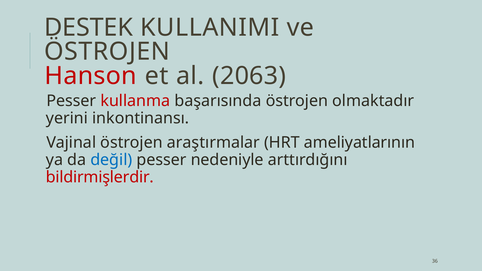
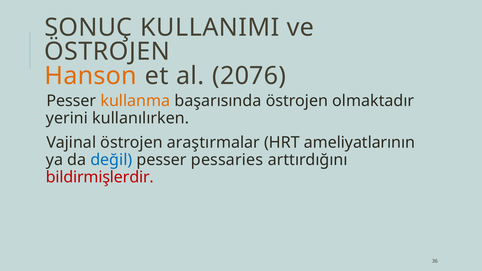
DESTEK: DESTEK -> SONUÇ
Hanson colour: red -> orange
2063: 2063 -> 2076
kullanma colour: red -> orange
inkontinansı: inkontinansı -> kullanılırken
nedeniyle: nedeniyle -> pessaries
